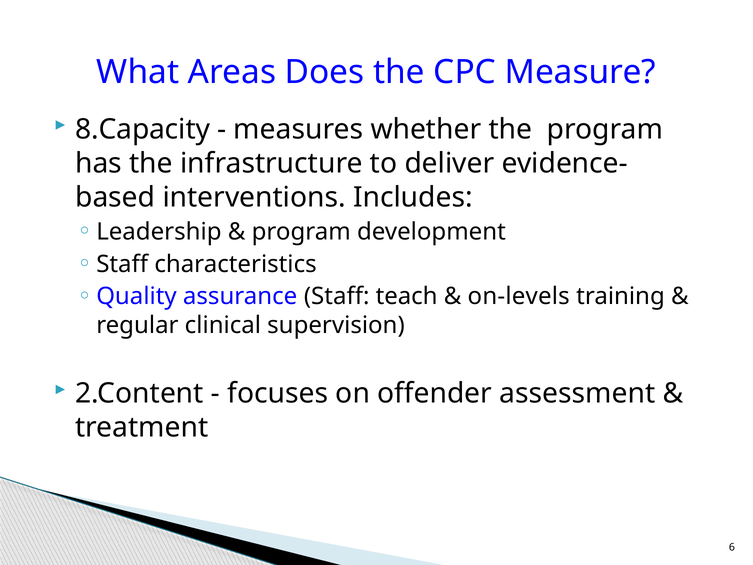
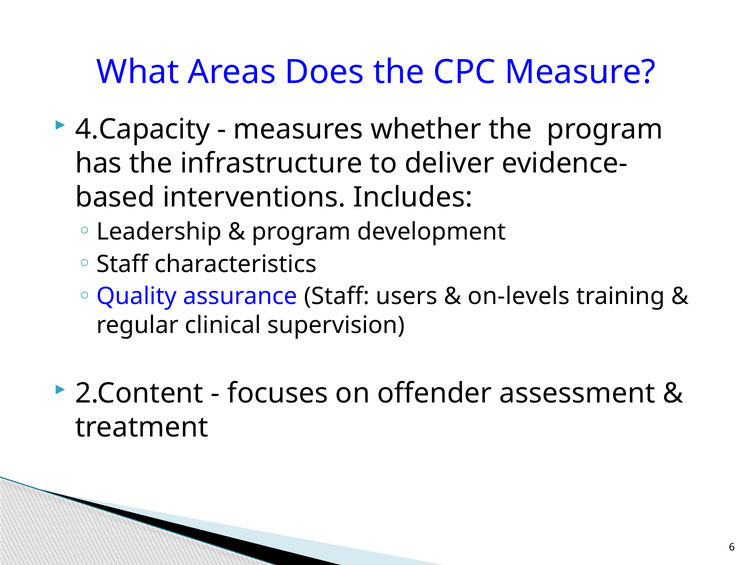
8.Capacity: 8.Capacity -> 4.Capacity
teach: teach -> users
